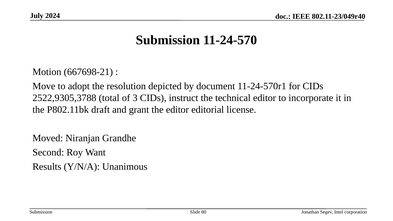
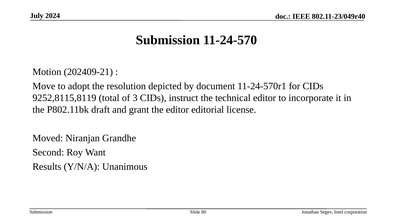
667698-21: 667698-21 -> 202409-21
2522,9305,3788: 2522,9305,3788 -> 9252,8115,8119
